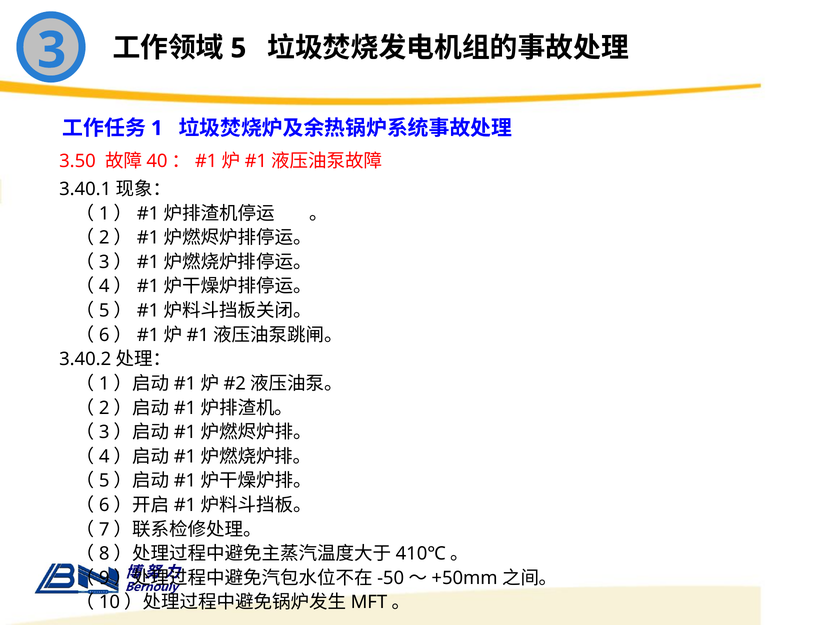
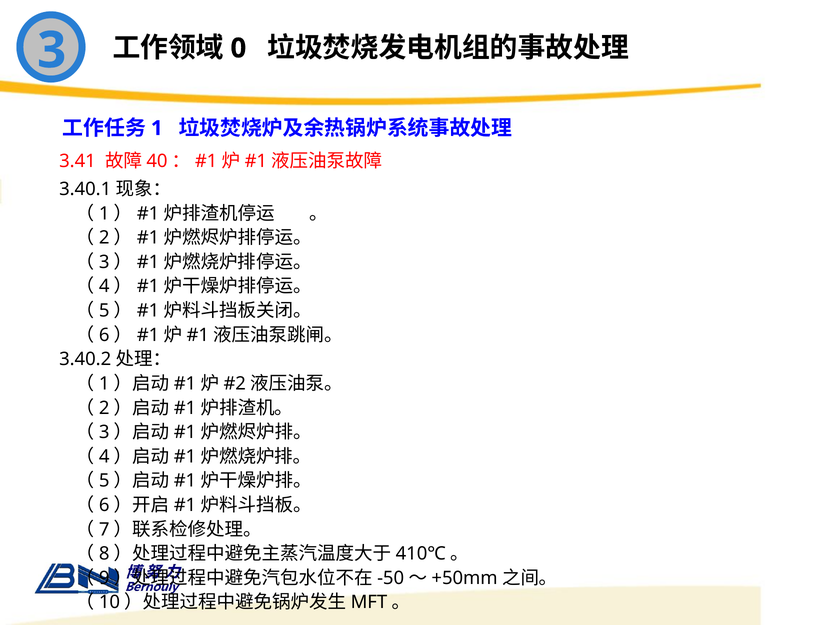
5: 5 -> 0
3.50: 3.50 -> 3.41
